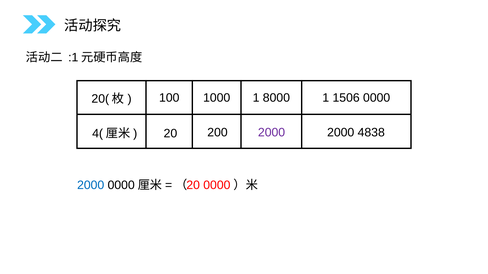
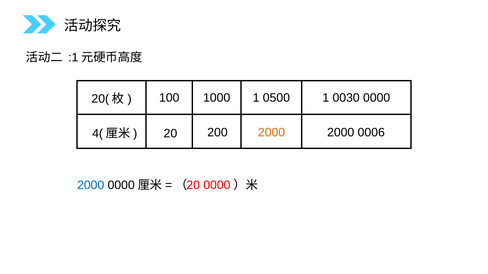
8000: 8000 -> 0500
1506: 1506 -> 0030
2000 at (272, 133) colour: purple -> orange
4838: 4838 -> 0006
